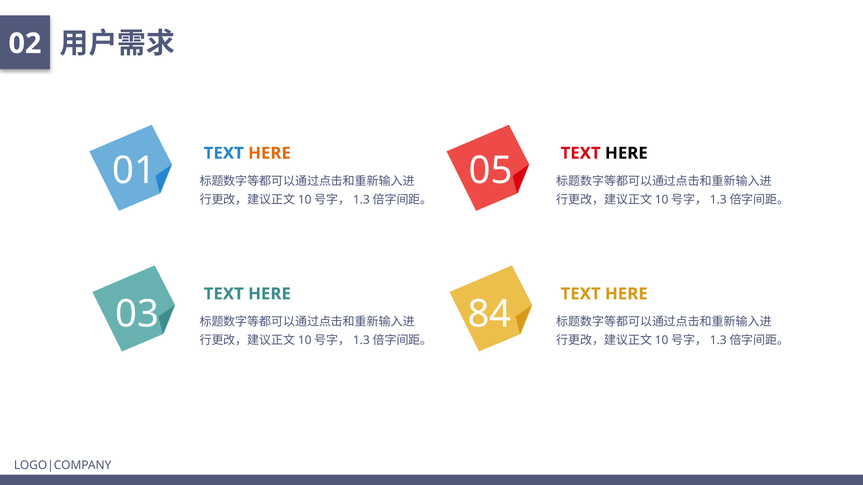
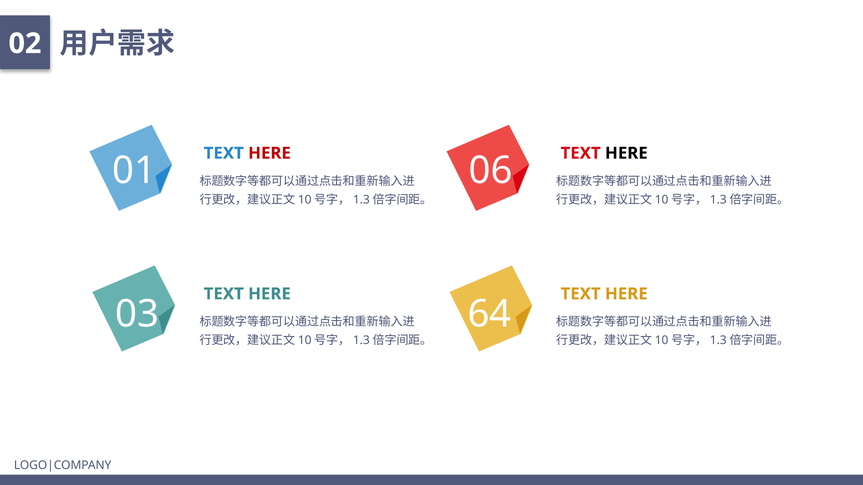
HERE at (269, 153) colour: orange -> red
05: 05 -> 06
84: 84 -> 64
